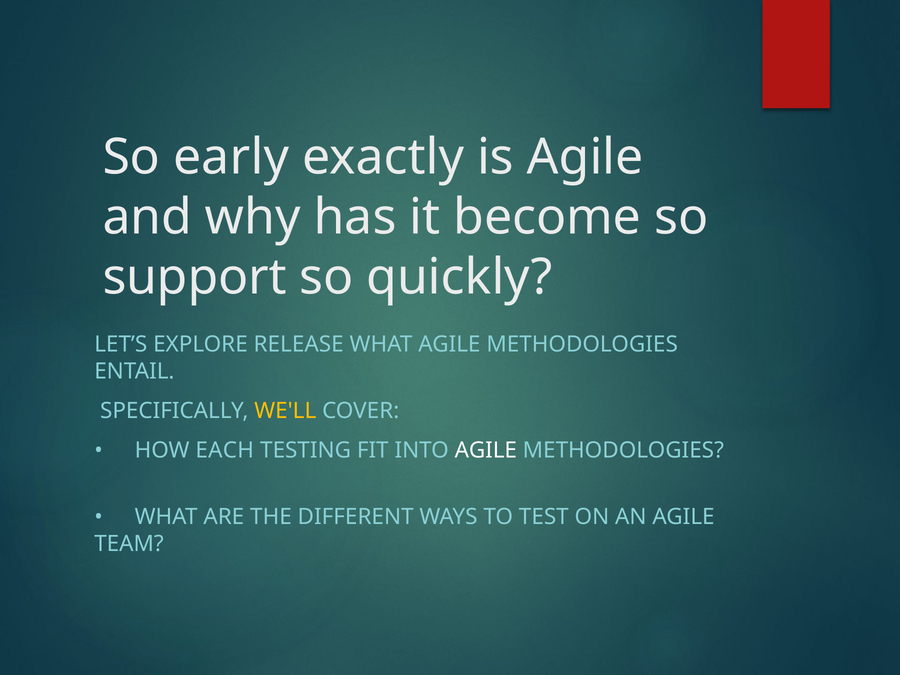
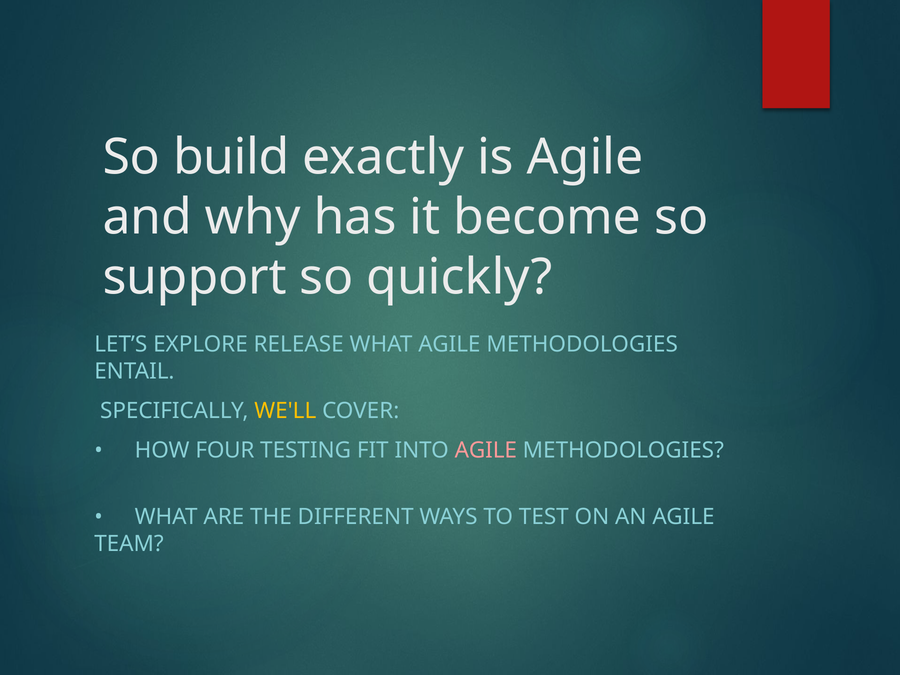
early: early -> build
EACH: EACH -> FOUR
AGILE at (486, 450) colour: white -> pink
